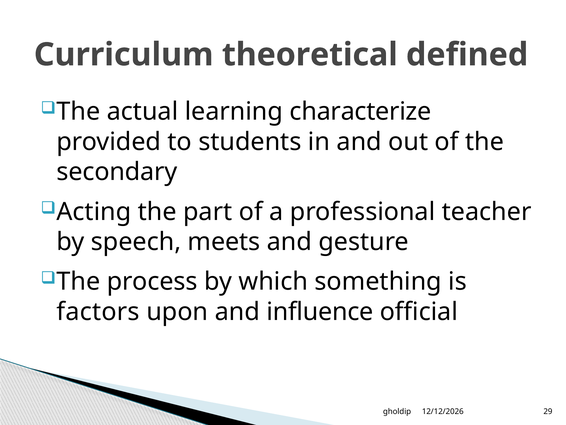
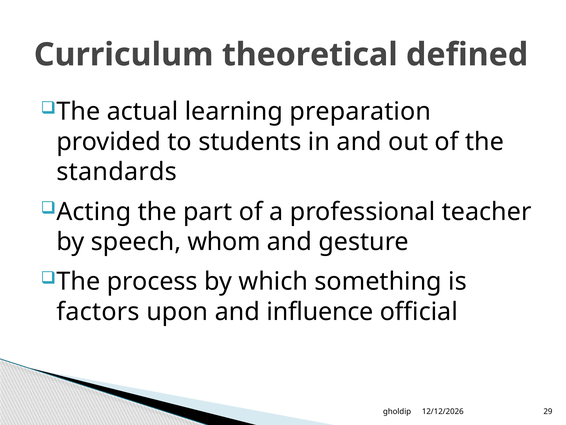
characterize: characterize -> preparation
secondary: secondary -> standards
meets: meets -> whom
